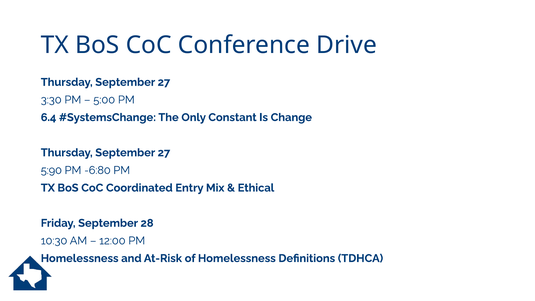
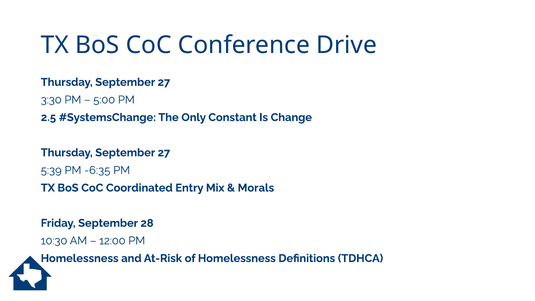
6.4: 6.4 -> 2.5
5:90: 5:90 -> 5:39
-6:80: -6:80 -> -6:35
Ethical: Ethical -> Morals
